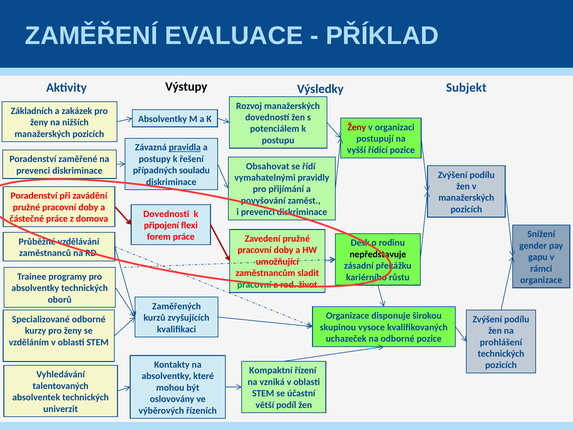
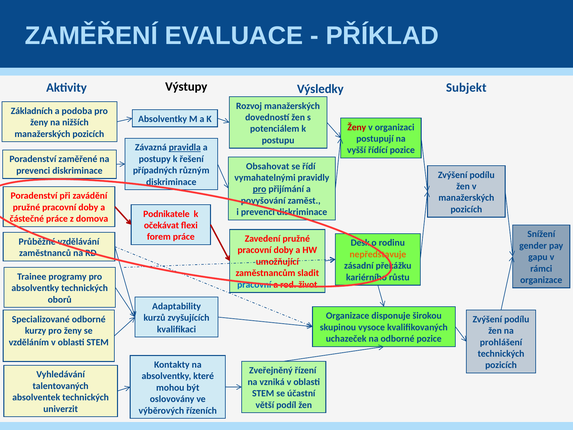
zakázek: zakázek -> podoba
souladu: souladu -> různým
pro at (260, 189) underline: none -> present
Dovednosti: Dovednosti -> Podnikatele
připojení: připojení -> očekávat
nepředstavuje colour: black -> orange
pracovní at (254, 284) colour: green -> blue
Zaměřených: Zaměřených -> Adaptability
Kompaktní: Kompaktní -> Zveřejněný
